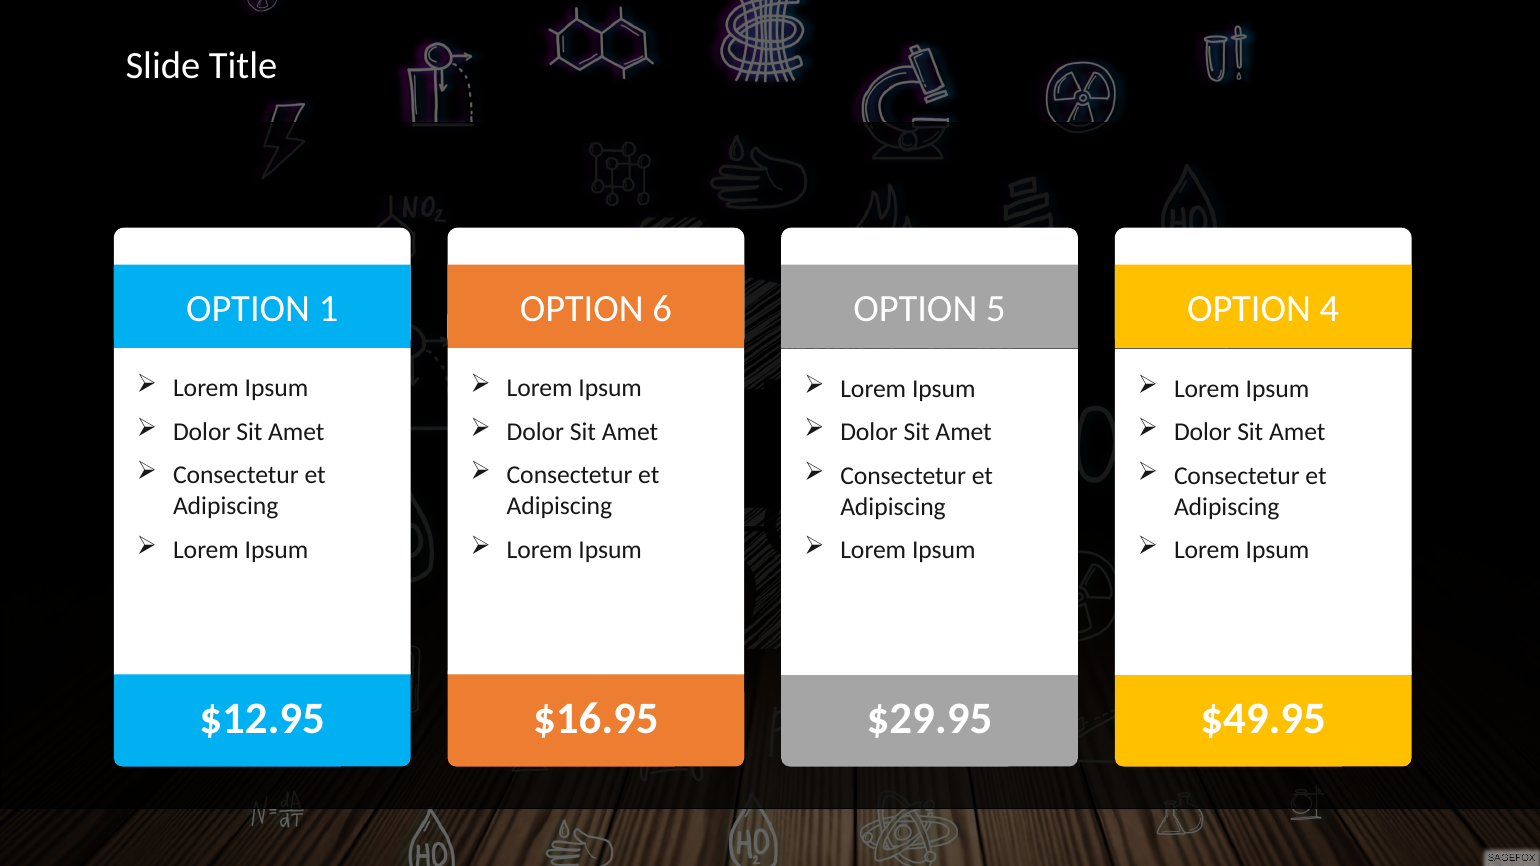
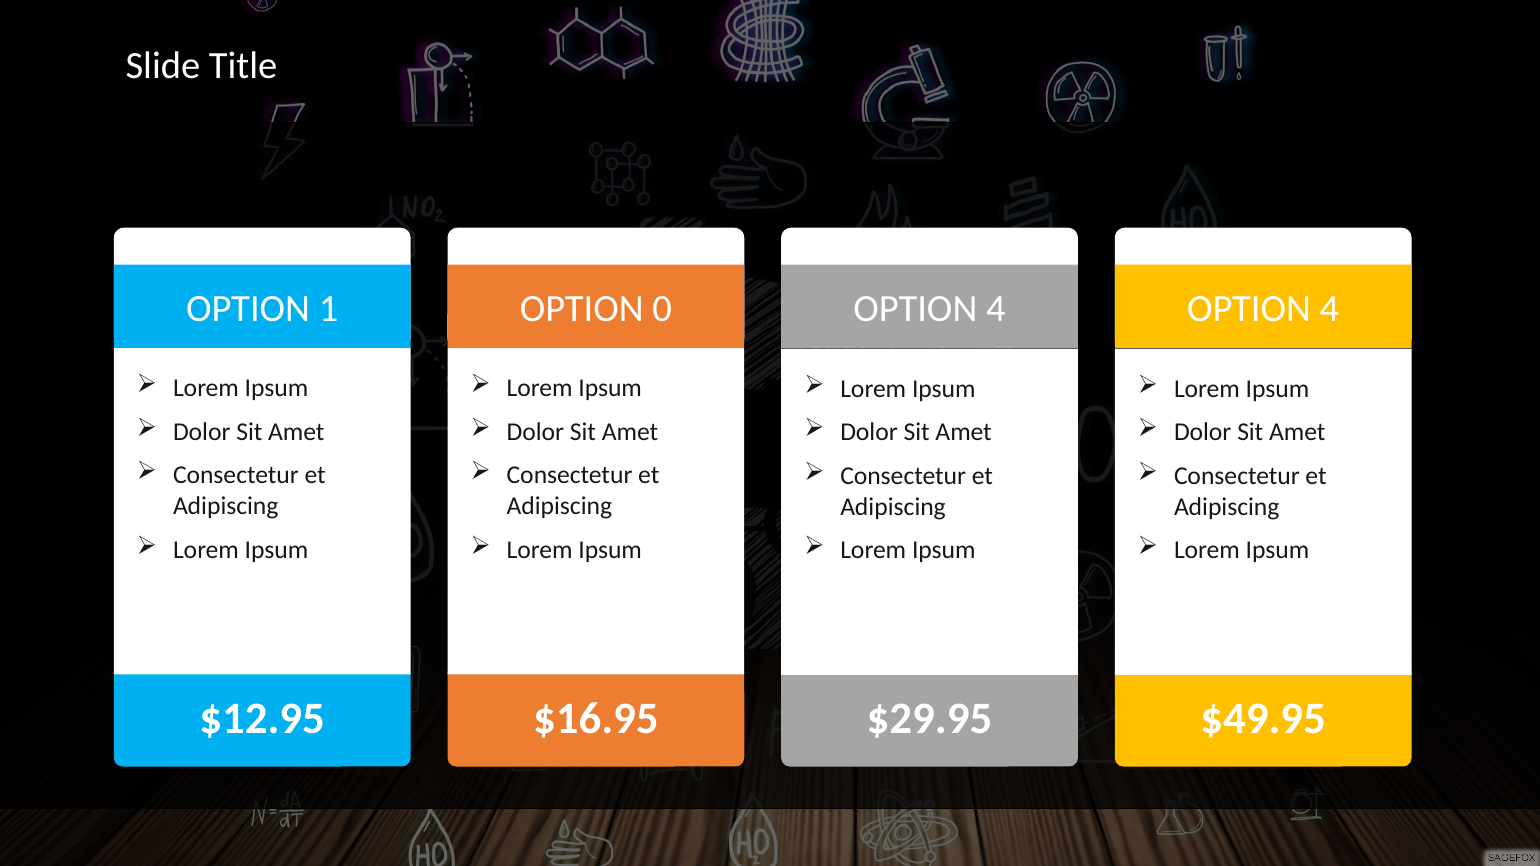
6: 6 -> 0
5 at (996, 309): 5 -> 4
